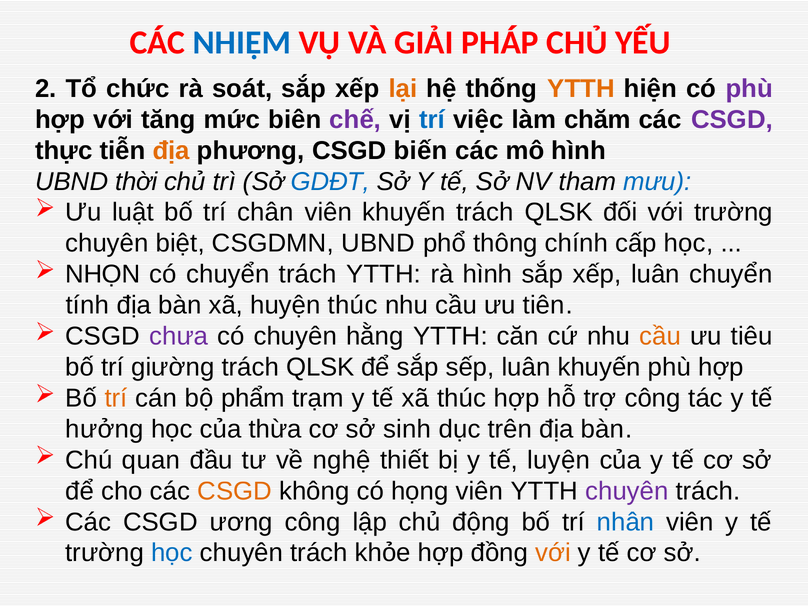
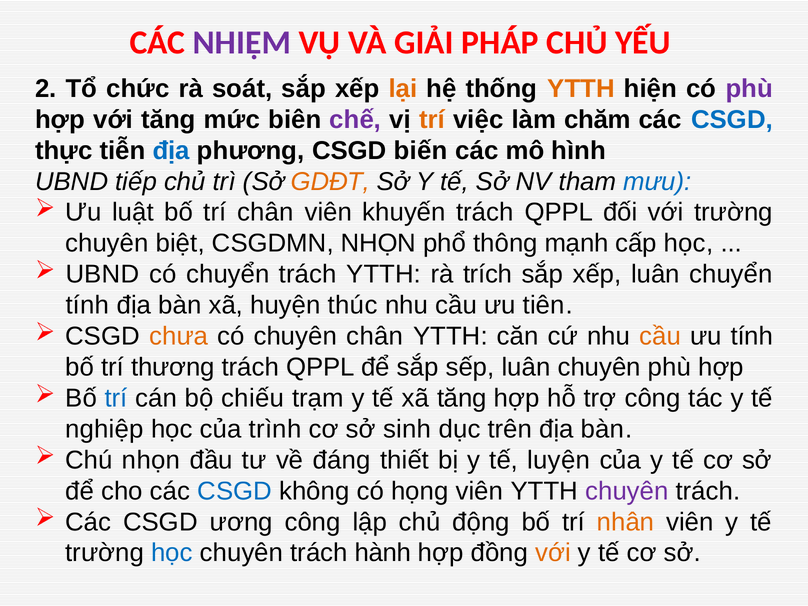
NHIỆM colour: blue -> purple
trí at (432, 120) colour: blue -> orange
CSGD at (732, 120) colour: purple -> blue
địa at (171, 151) colour: orange -> blue
thời: thời -> tiếp
GDĐT colour: blue -> orange
QLSK at (559, 212): QLSK -> QPPL
CSGDMN UBND: UBND -> NHỌN
chính: chính -> mạnh
NHỌN at (103, 274): NHỌN -> UBND
rà hình: hình -> trích
chưa colour: purple -> orange
chuyên hằng: hằng -> chân
ưu tiêu: tiêu -> tính
giường: giường -> thương
QLSK at (320, 367): QLSK -> QPPL
luân khuyến: khuyến -> chuyên
trí at (116, 398) colour: orange -> blue
phẩm: phẩm -> chiếu
xã thúc: thúc -> tăng
hưởng: hưởng -> nghiệp
thừa: thừa -> trình
Chú quan: quan -> nhọn
nghệ: nghệ -> đáng
CSGD at (235, 491) colour: orange -> blue
nhân colour: blue -> orange
khỏe: khỏe -> hành
